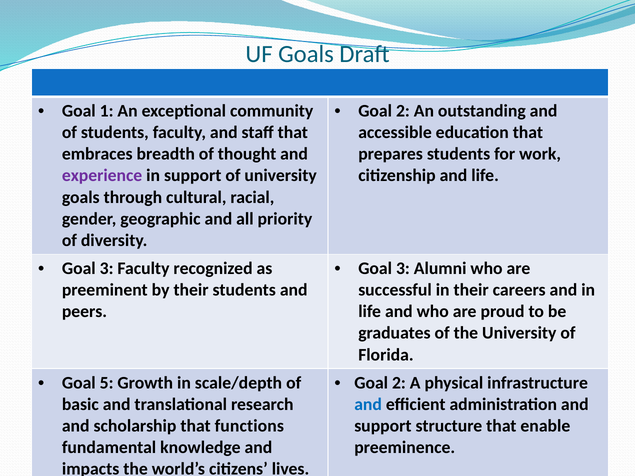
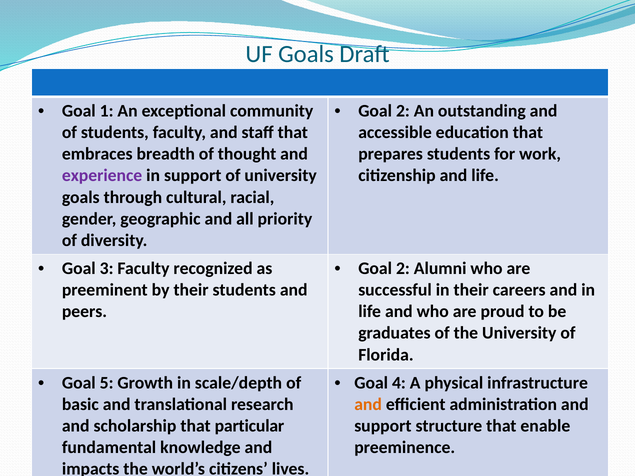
3 at (403, 269): 3 -> 2
2 at (399, 383): 2 -> 4
and at (368, 405) colour: blue -> orange
functions: functions -> particular
